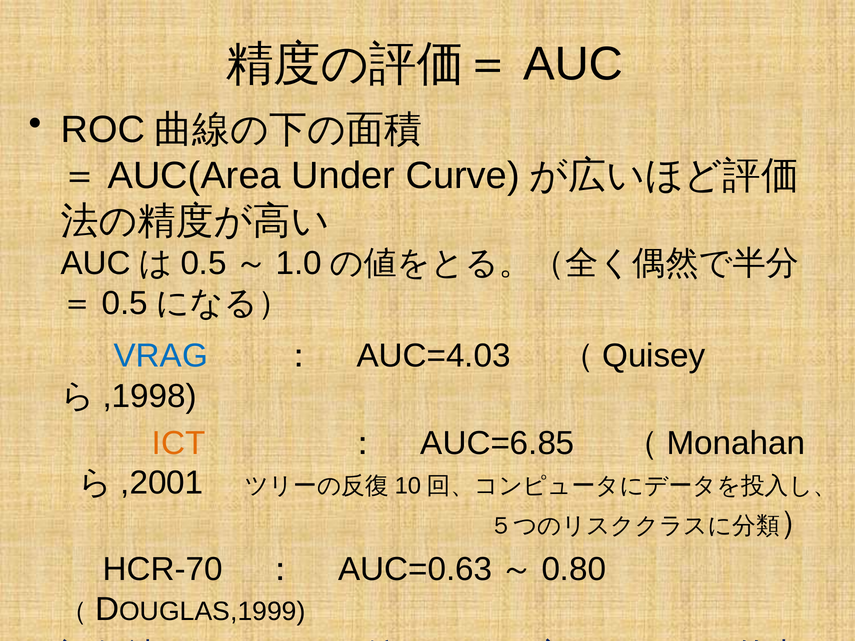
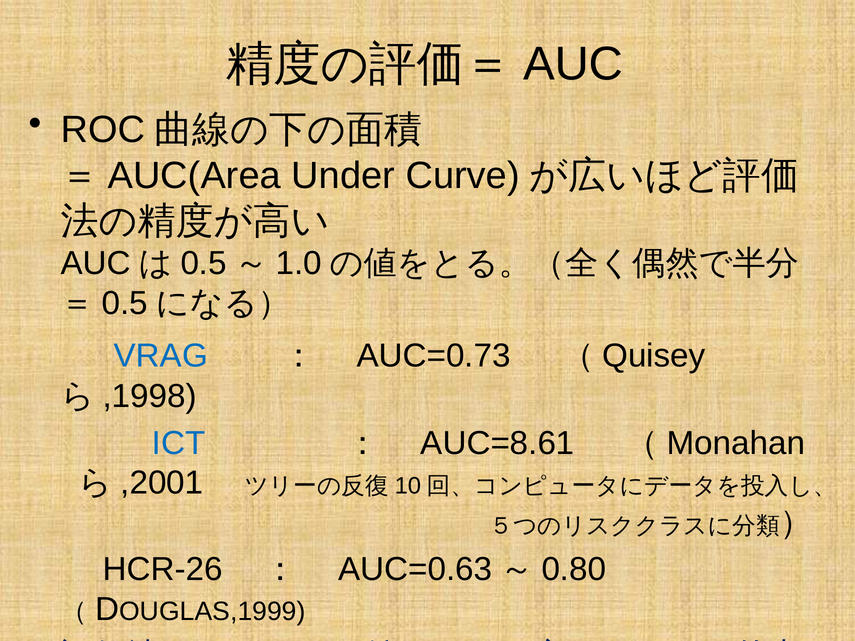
AUC=4.03: AUC=4.03 -> AUC=0.73
ICT colour: orange -> blue
AUC=6.85: AUC=6.85 -> AUC=8.61
HCR-70: HCR-70 -> HCR-26
